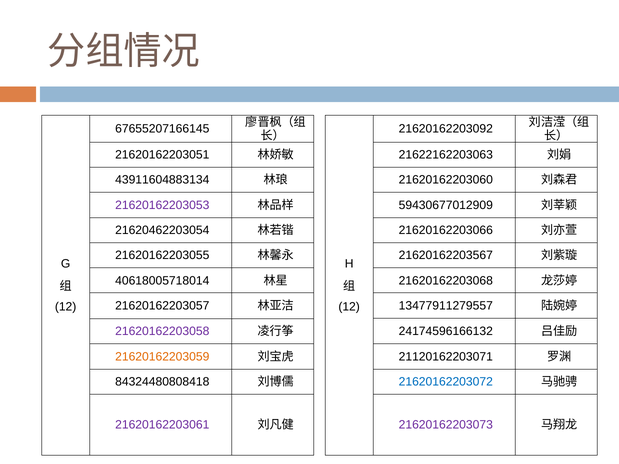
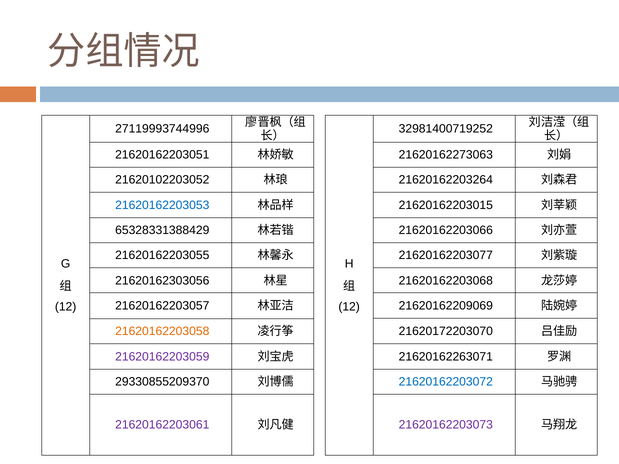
67655207166145: 67655207166145 -> 27119993744996
21620162203092: 21620162203092 -> 32981400719252
21622162203063: 21622162203063 -> 21620162273063
43911604883134: 43911604883134 -> 21620102203052
21620162203060: 21620162203060 -> 21620162203264
21620162203053 colour: purple -> blue
59430677012909: 59430677012909 -> 21620162203015
21620462203054: 21620462203054 -> 65328331388429
21620162203567: 21620162203567 -> 21620162203077
40618005718014: 40618005718014 -> 21620162303056
13477911279557: 13477911279557 -> 21620162209069
24174596166132: 24174596166132 -> 21620172203070
21620162203058 colour: purple -> orange
21120162203071: 21120162203071 -> 21620162263071
21620162203059 colour: orange -> purple
84324480808418: 84324480808418 -> 29330855209370
